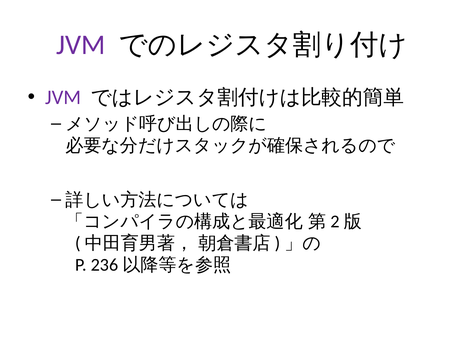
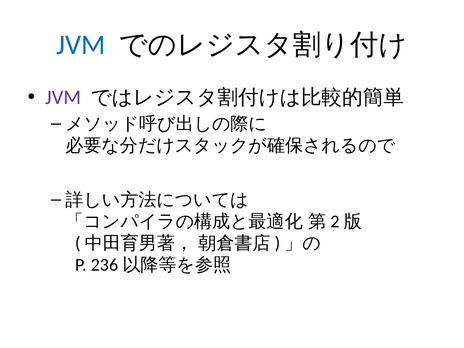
JVM at (81, 45) colour: purple -> blue
